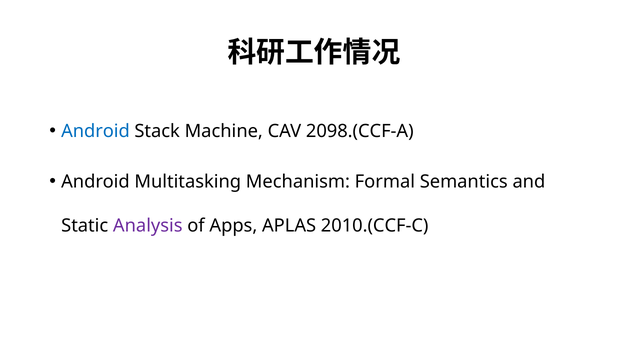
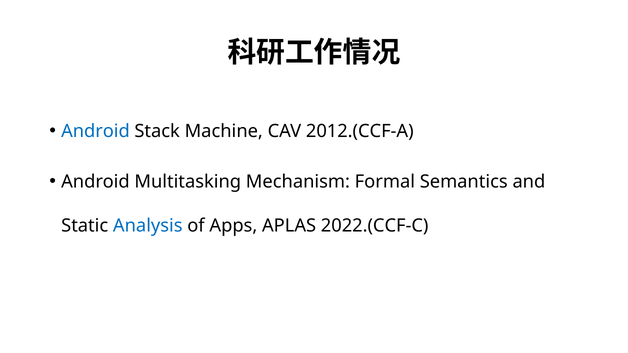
2098.(CCF-A: 2098.(CCF-A -> 2012.(CCF-A
Analysis colour: purple -> blue
2010.(CCF-C: 2010.(CCF-C -> 2022.(CCF-C
